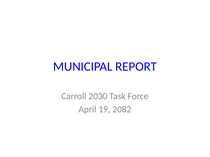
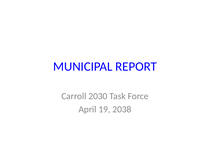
2082: 2082 -> 2038
